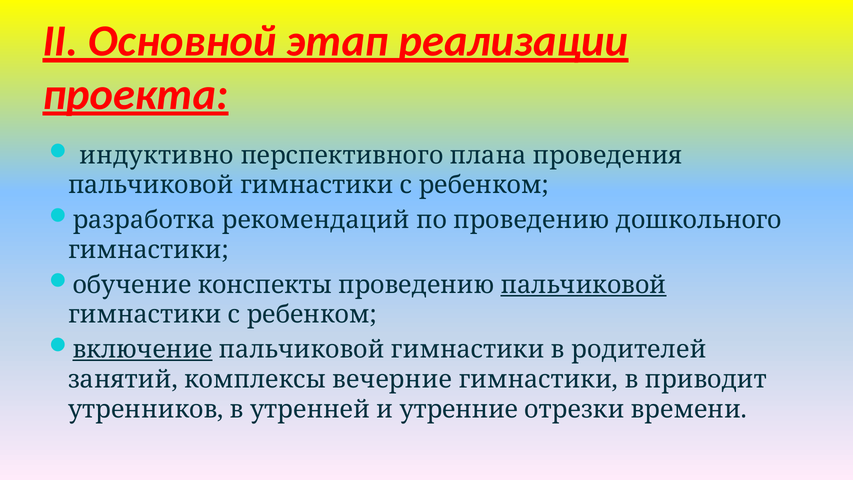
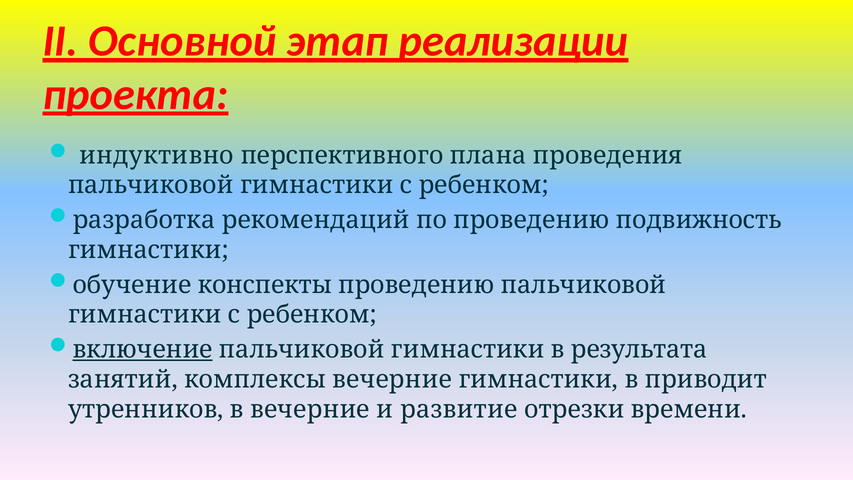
дошкольного: дошкольного -> подвижность
пальчиковой at (584, 285) underline: present -> none
родителей: родителей -> результата
в утренней: утренней -> вечерние
утренние: утренние -> развитие
